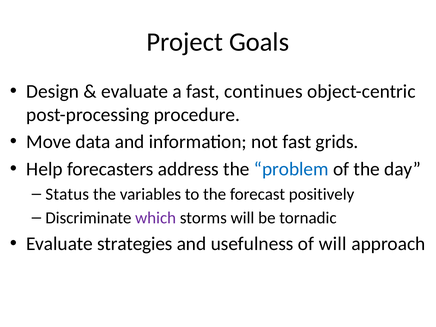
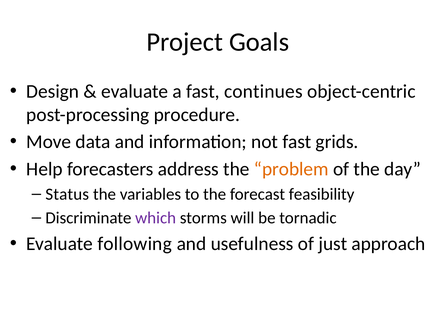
problem colour: blue -> orange
positively: positively -> feasibility
strategies: strategies -> following
of will: will -> just
